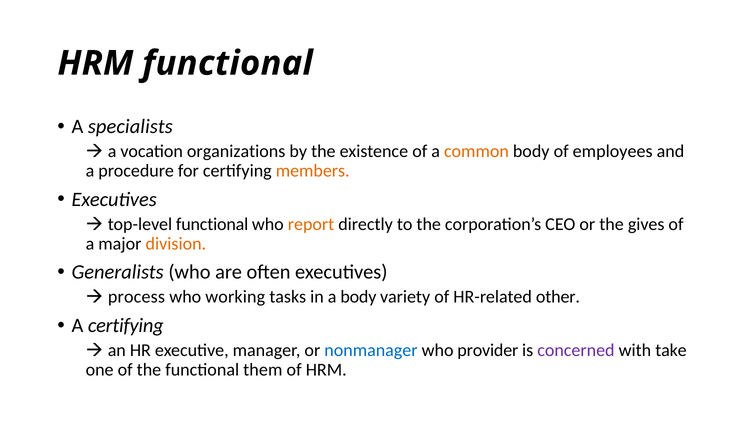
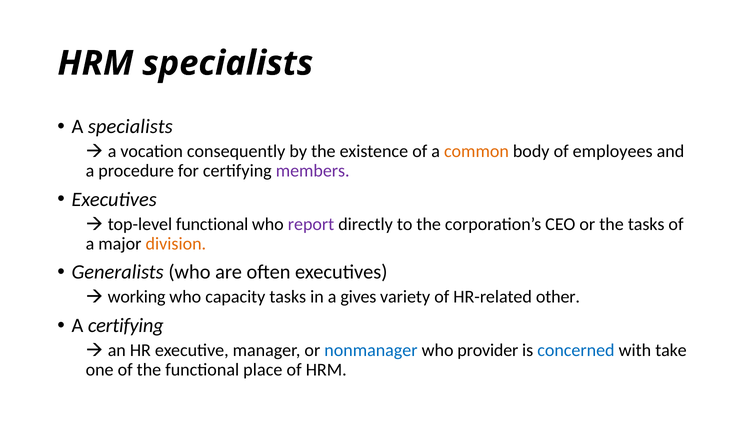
HRM functional: functional -> specialists
organizations: organizations -> consequently
members colour: orange -> purple
report colour: orange -> purple
the gives: gives -> tasks
process: process -> working
working: working -> capacity
a body: body -> gives
concerned colour: purple -> blue
them: them -> place
